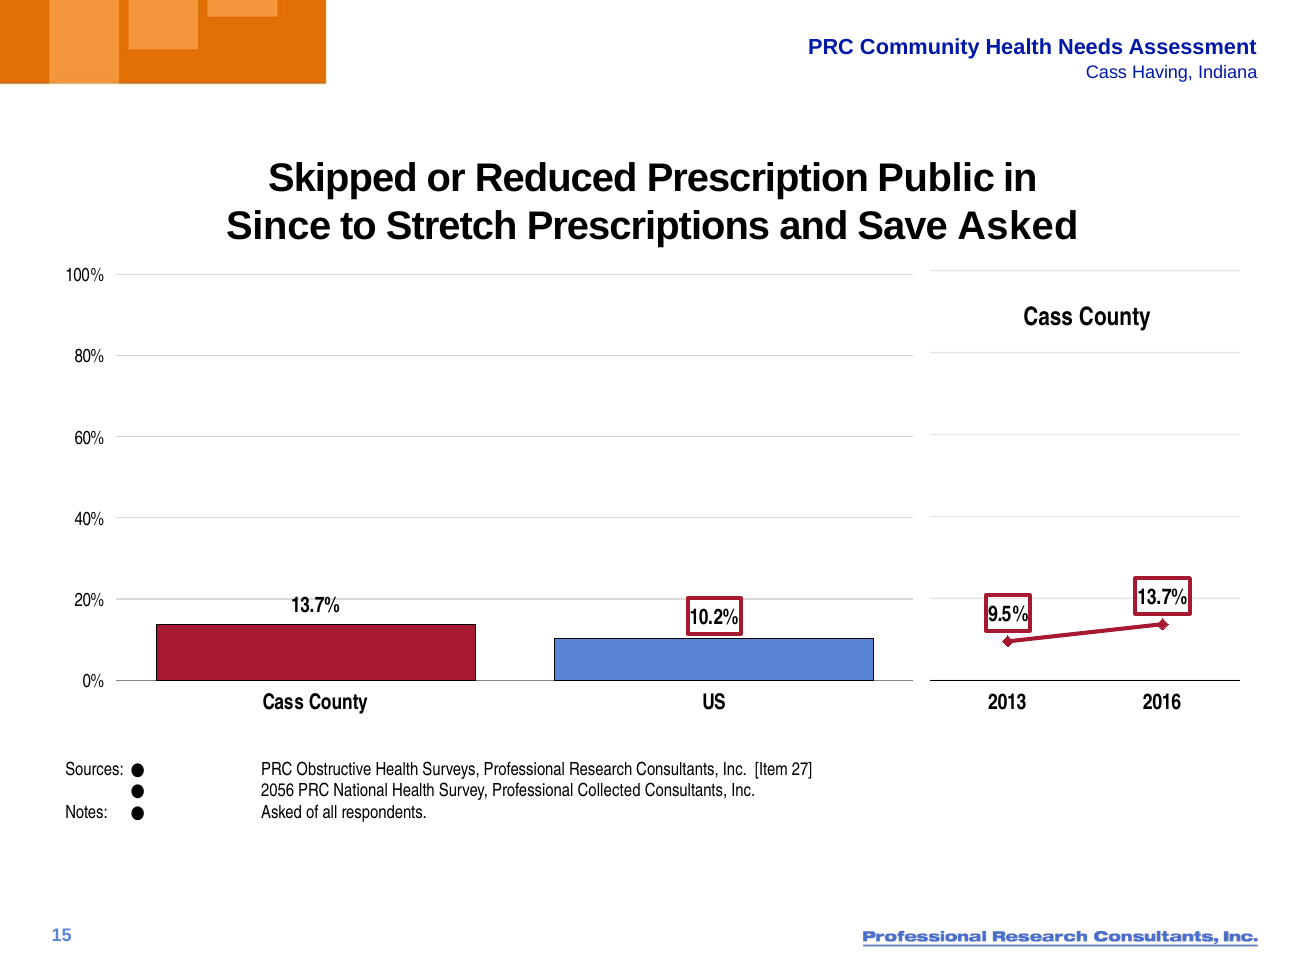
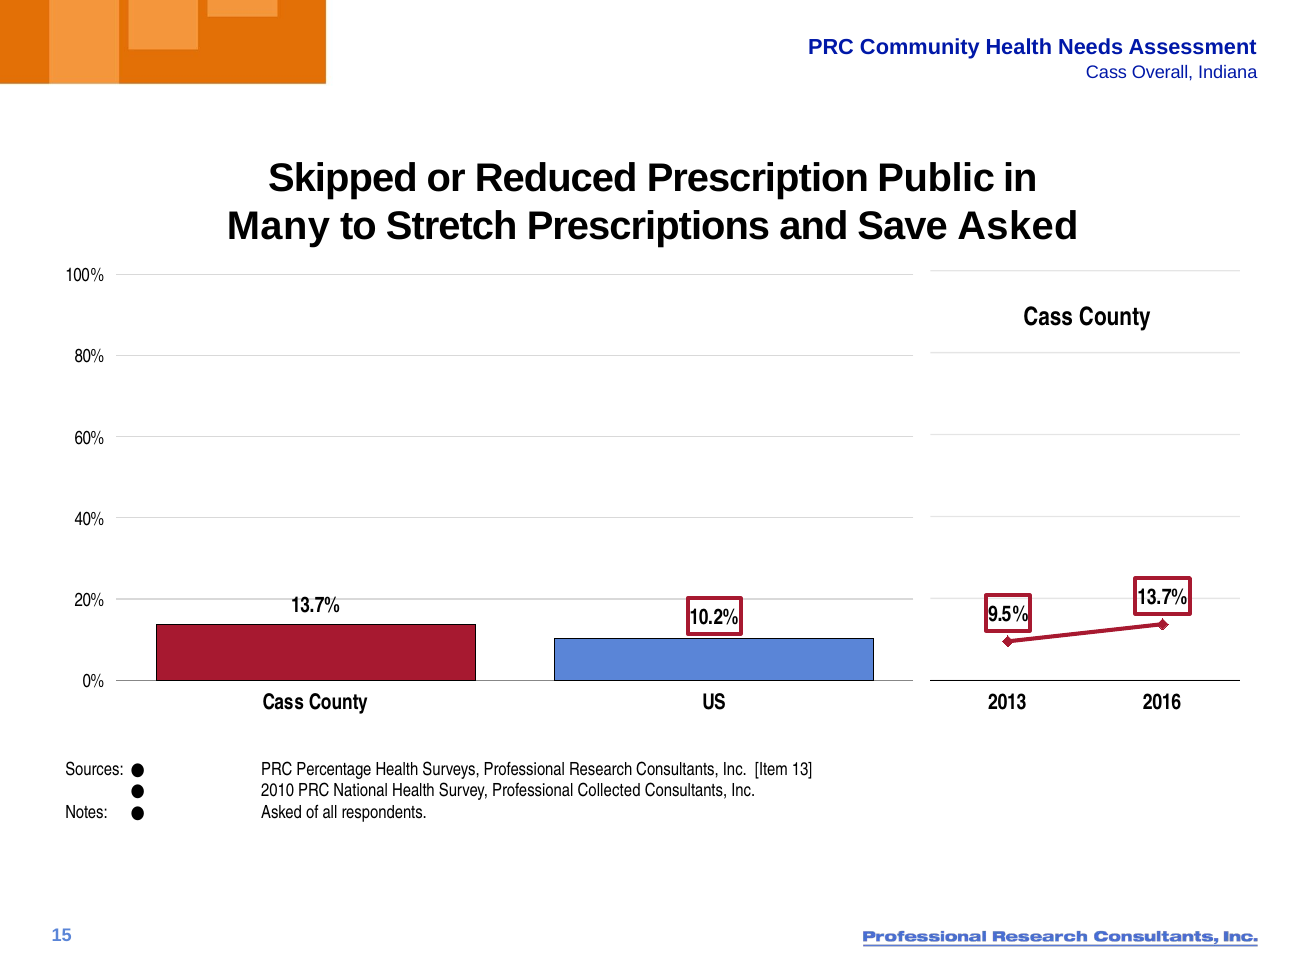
Having: Having -> Overall
Since: Since -> Many
Obstructive: Obstructive -> Percentage
27: 27 -> 13
2056: 2056 -> 2010
